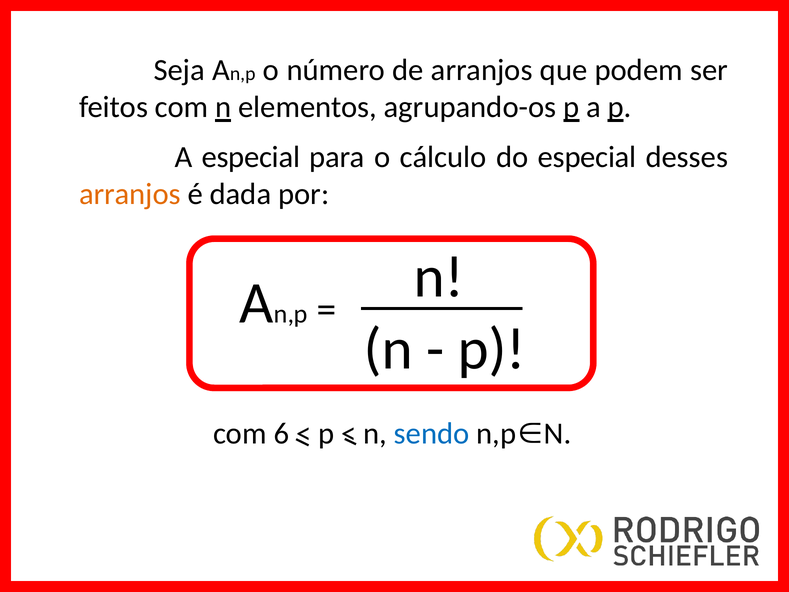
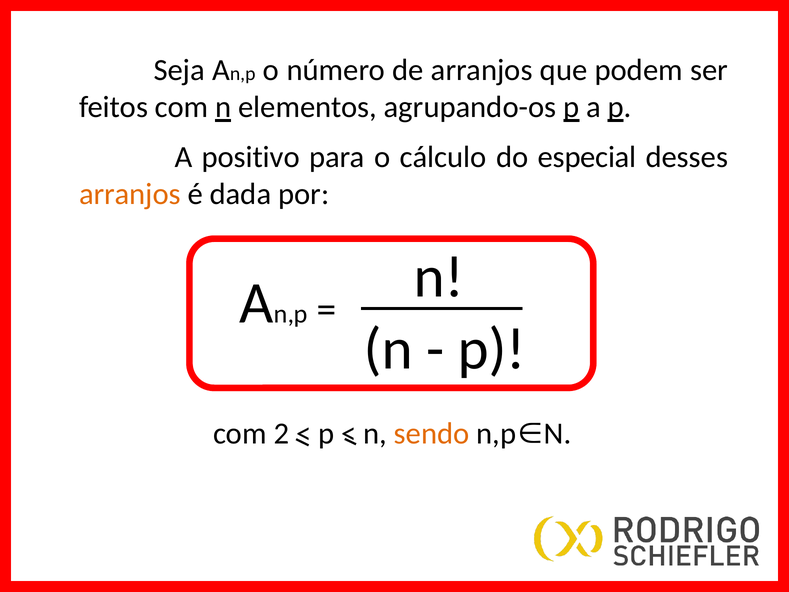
A especial: especial -> positivo
6: 6 -> 2
sendo colour: blue -> orange
